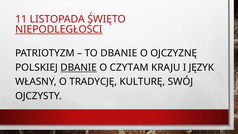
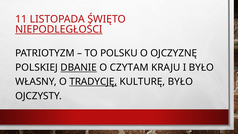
TO DBANIE: DBANIE -> POLSKU
I JĘZYK: JĘZYK -> BYŁO
TRADYCJĘ underline: none -> present
KULTURĘ SWÓJ: SWÓJ -> BYŁO
